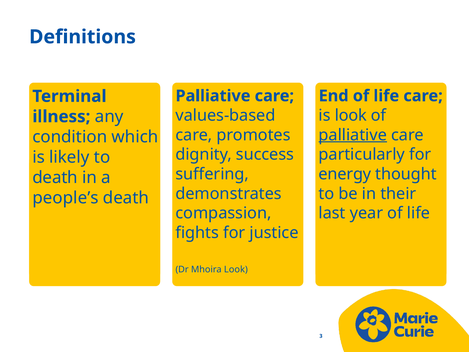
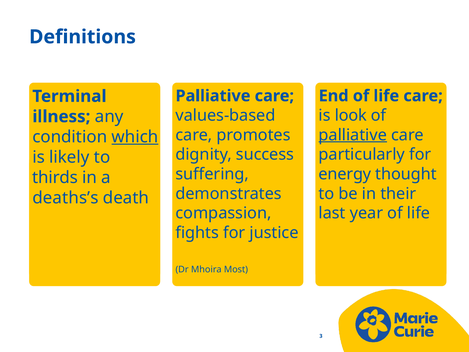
which underline: none -> present
death at (55, 177): death -> thirds
people’s: people’s -> deaths’s
Mhoira Look: Look -> Most
